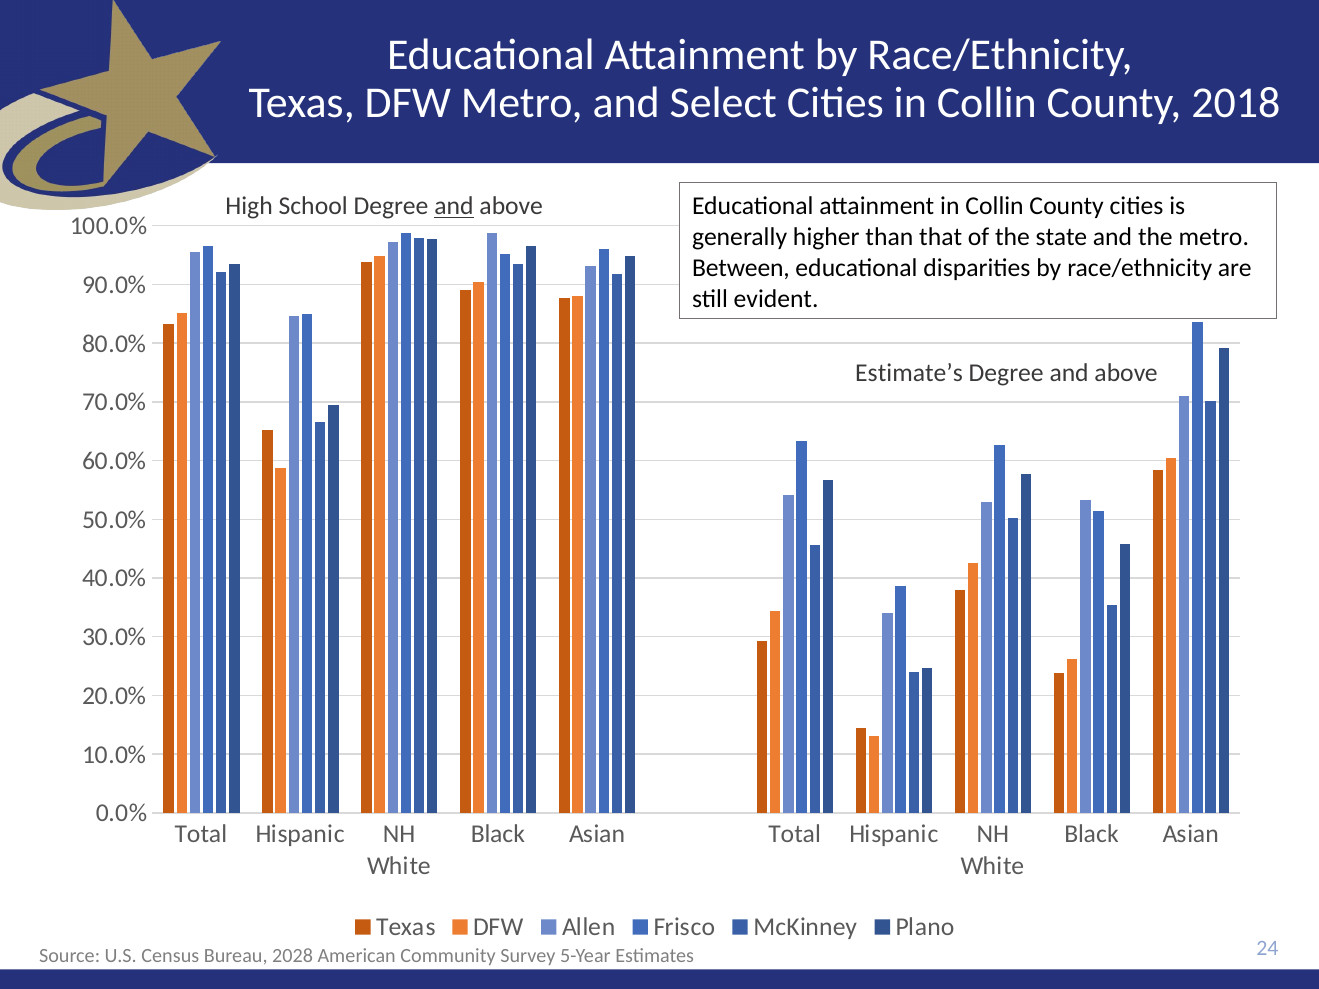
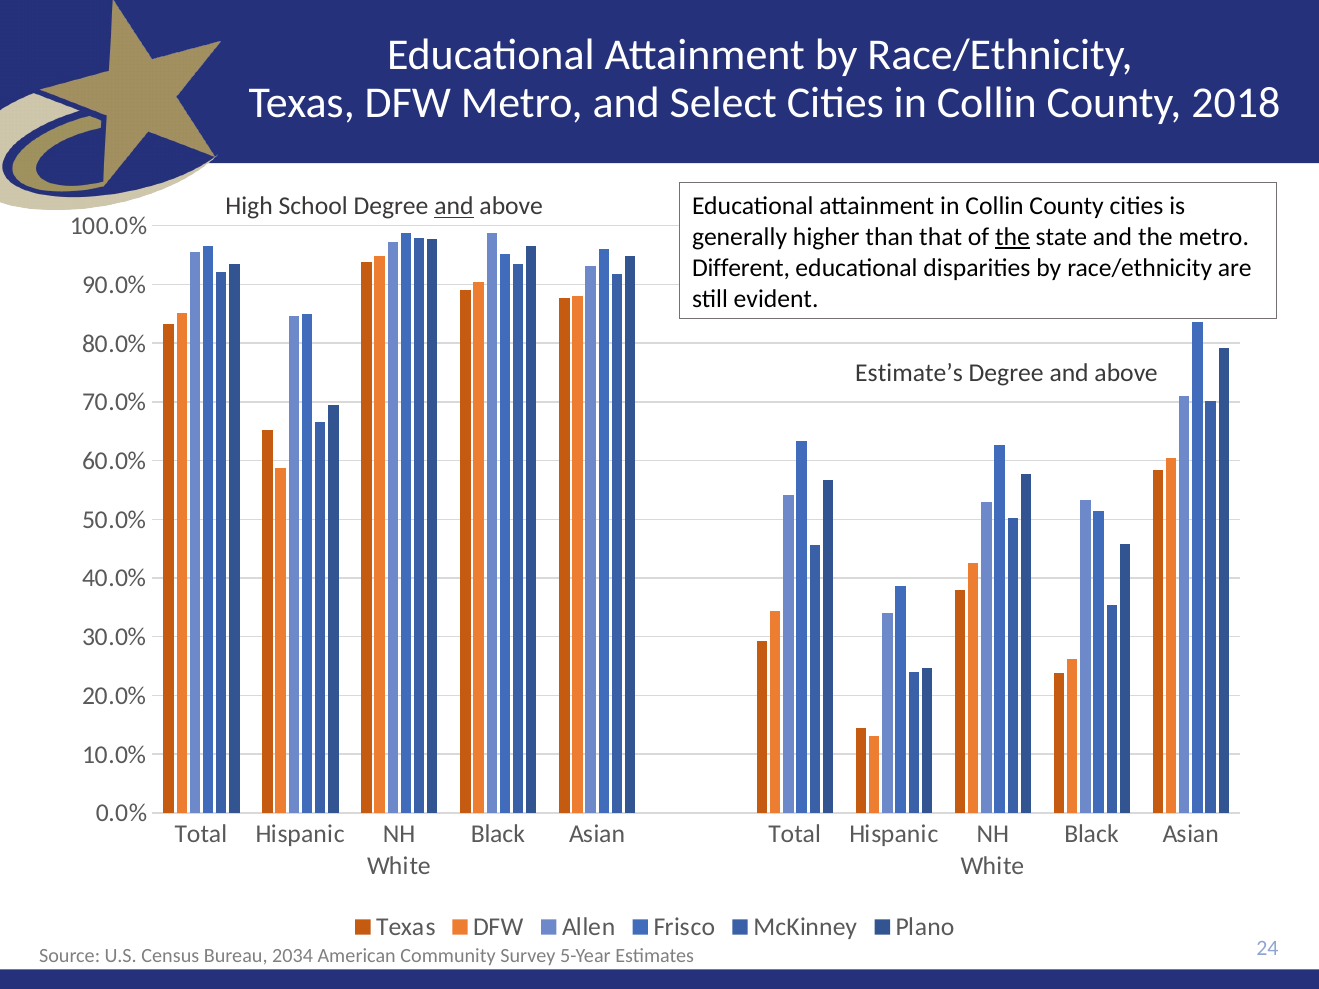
the at (1012, 237) underline: none -> present
Between: Between -> Different
2028: 2028 -> 2034
